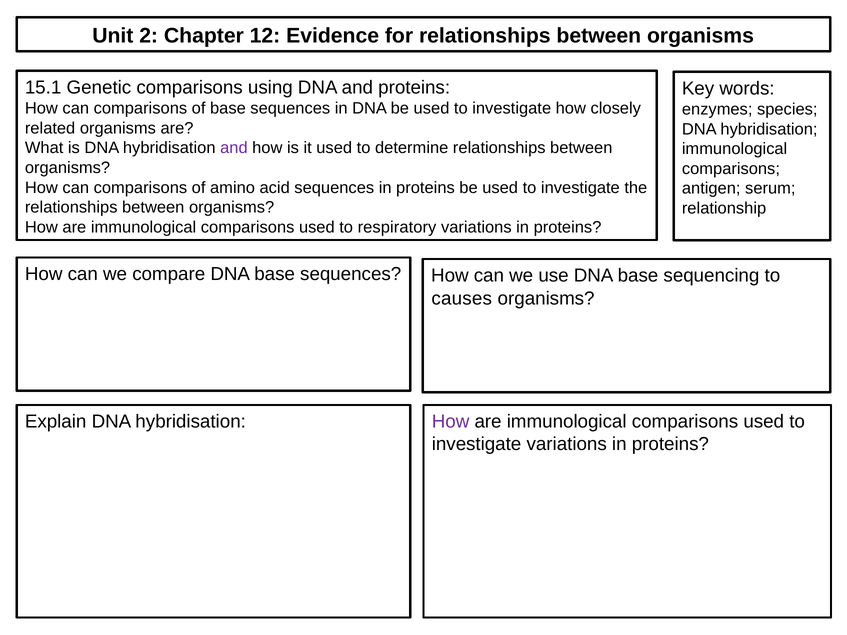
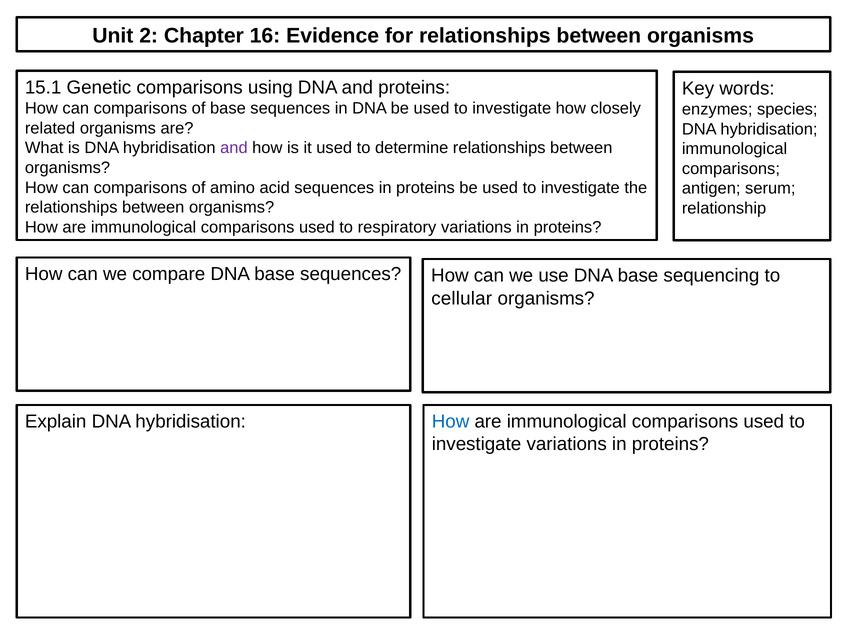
12: 12 -> 16
causes: causes -> cellular
How at (451, 422) colour: purple -> blue
